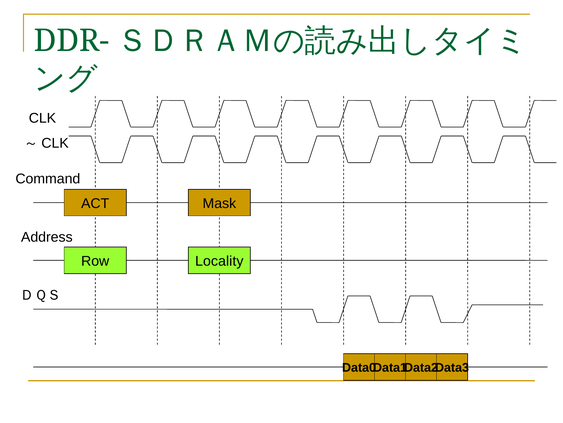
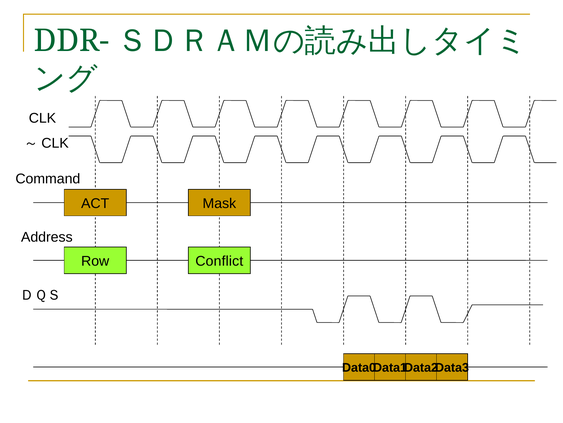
Locality: Locality -> Conflict
